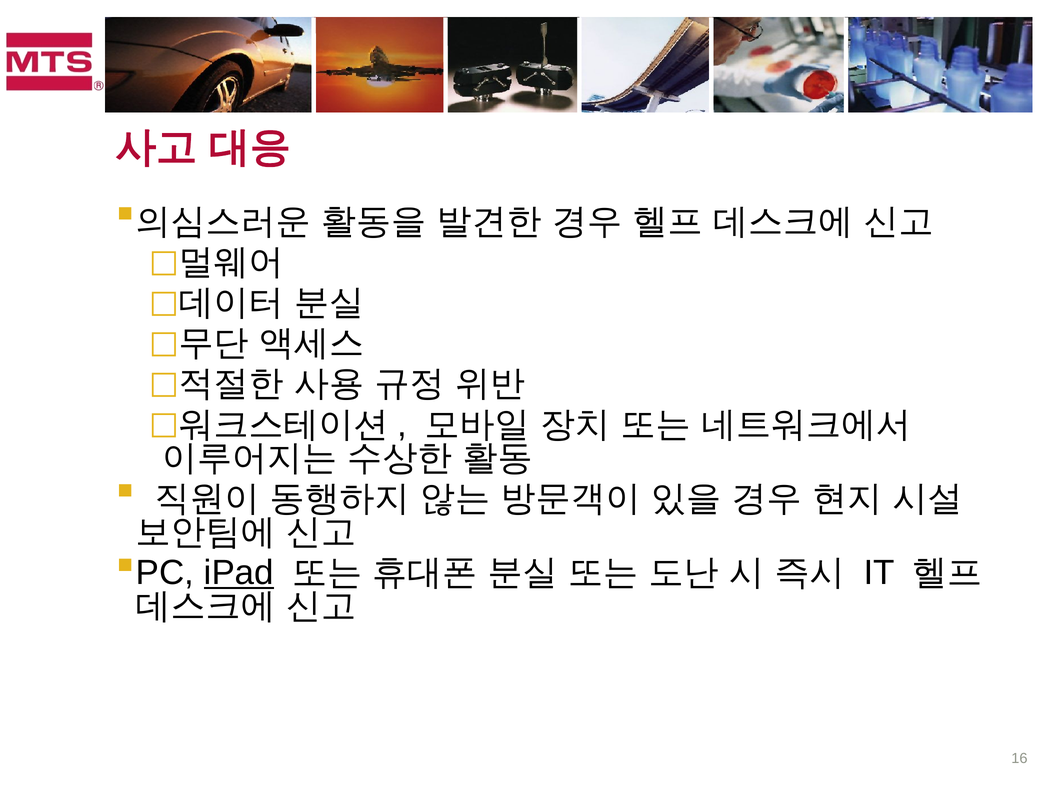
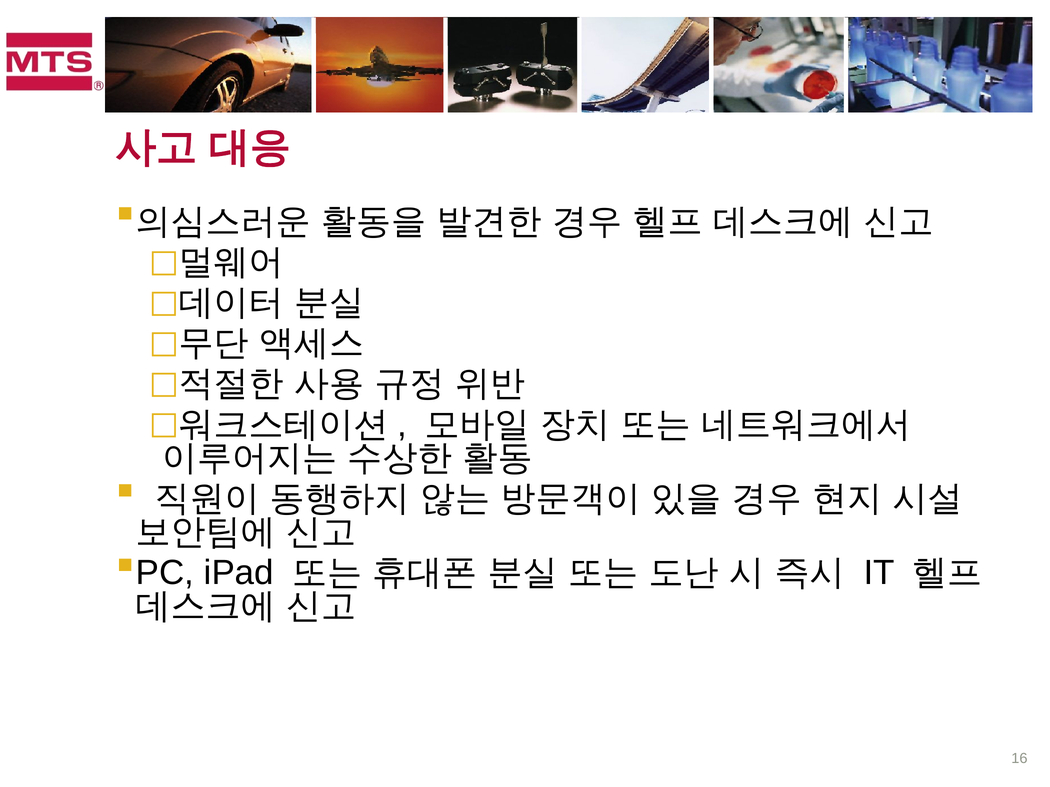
iPad underline: present -> none
